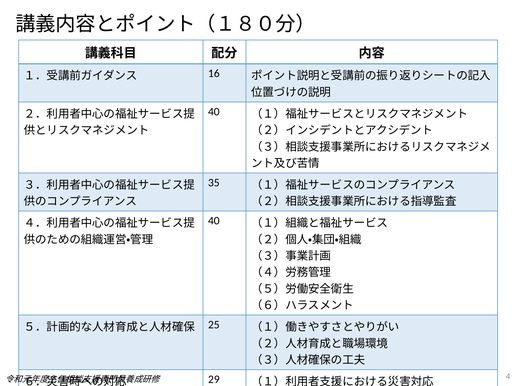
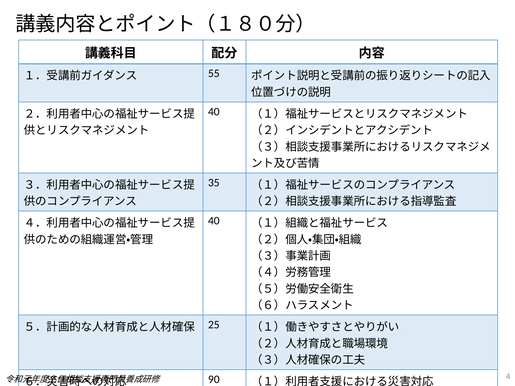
16: 16 -> 55
29: 29 -> 90
